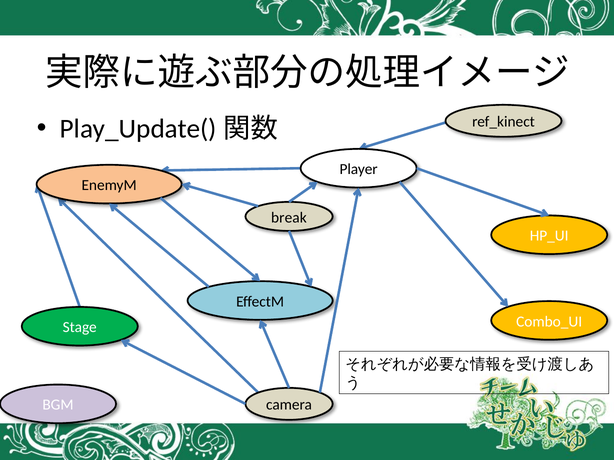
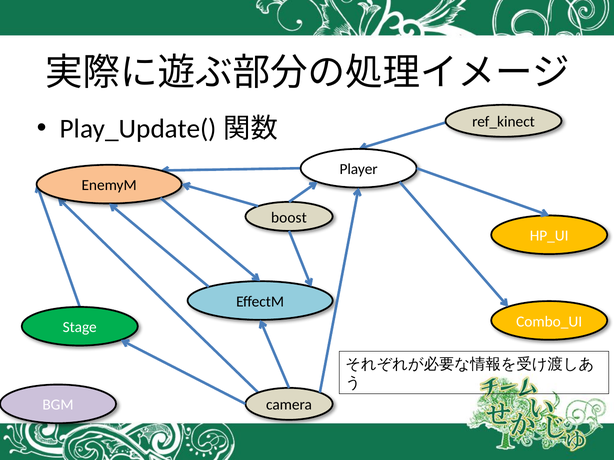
break: break -> boost
